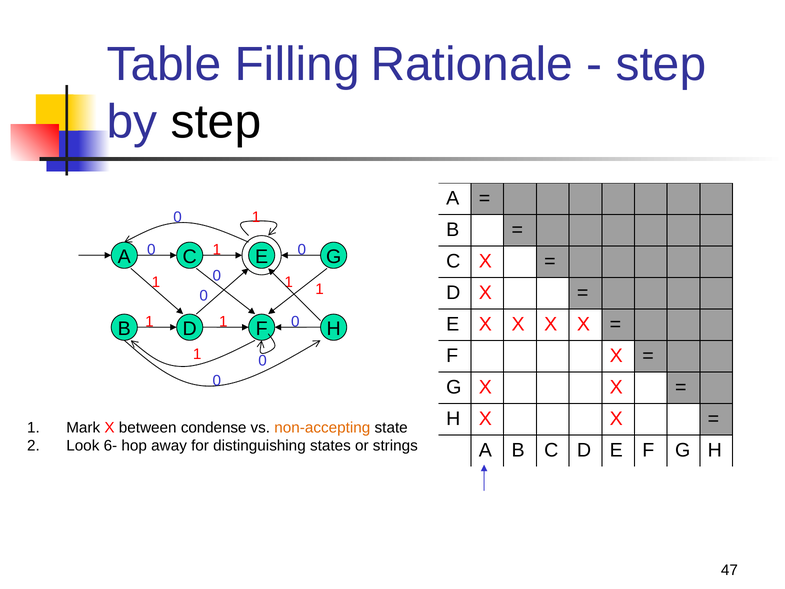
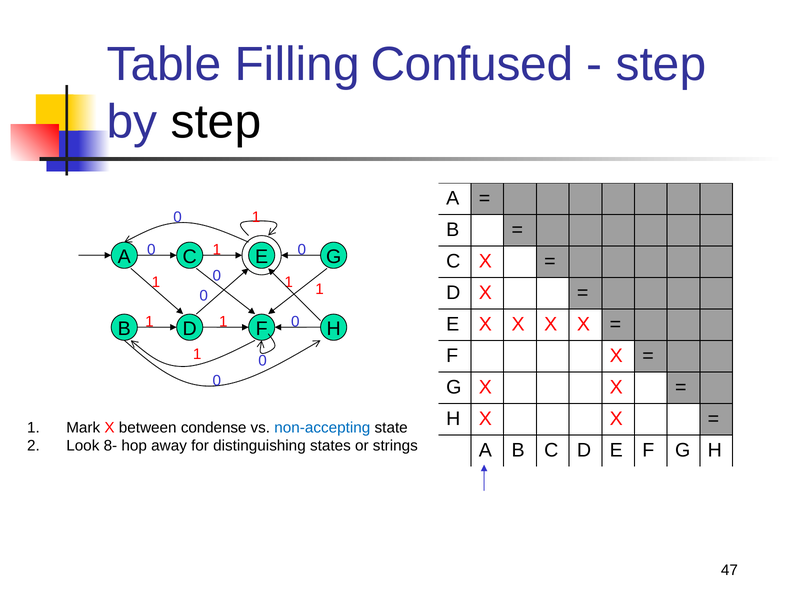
Rationale: Rationale -> Confused
non-accepting colour: orange -> blue
6-: 6- -> 8-
